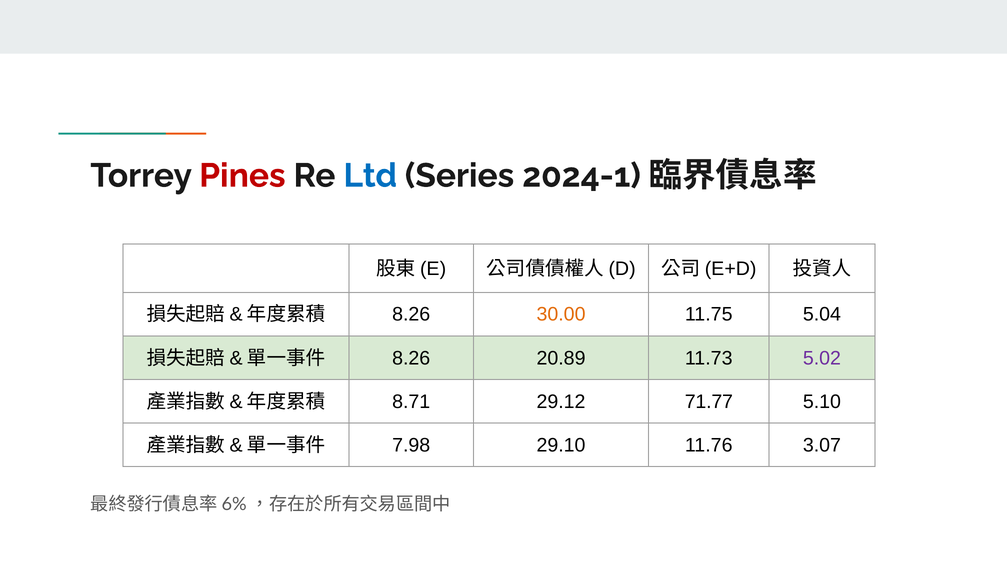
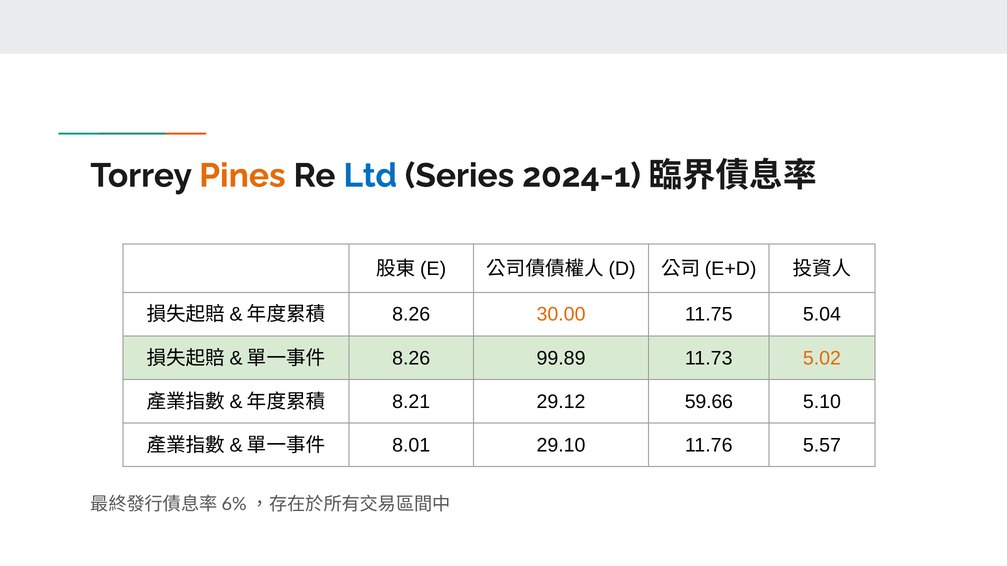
Pines colour: red -> orange
20.89: 20.89 -> 99.89
5.02 colour: purple -> orange
8.71: 8.71 -> 8.21
71.77: 71.77 -> 59.66
7.98: 7.98 -> 8.01
3.07: 3.07 -> 5.57
